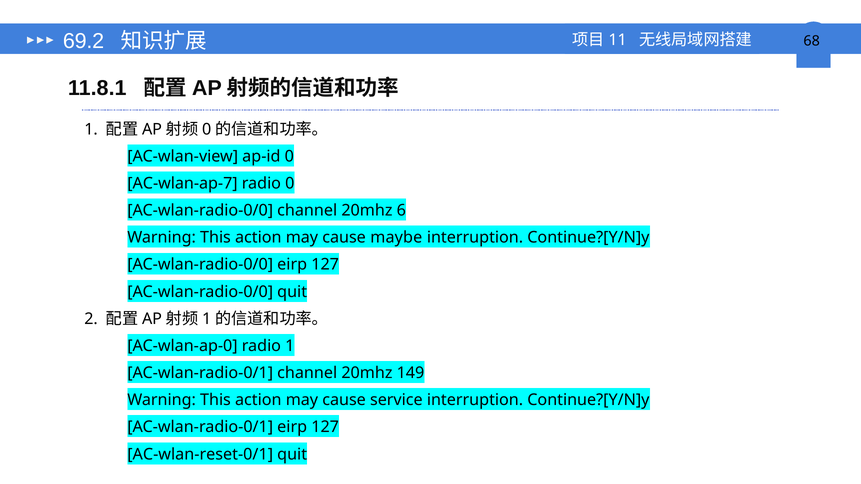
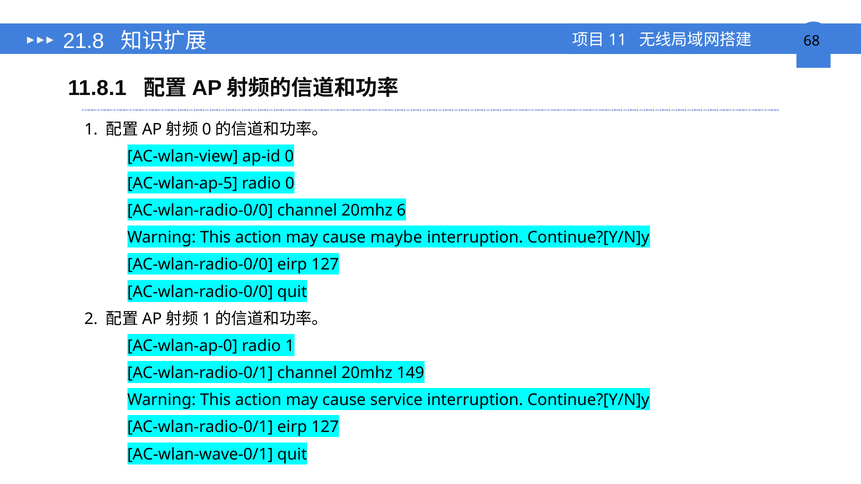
69.2: 69.2 -> 21.8
AC-wlan-ap-7: AC-wlan-ap-7 -> AC-wlan-ap-5
AC-wlan-reset-0/1: AC-wlan-reset-0/1 -> AC-wlan-wave-0/1
